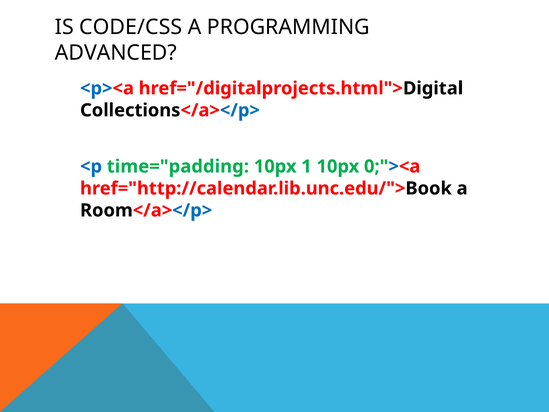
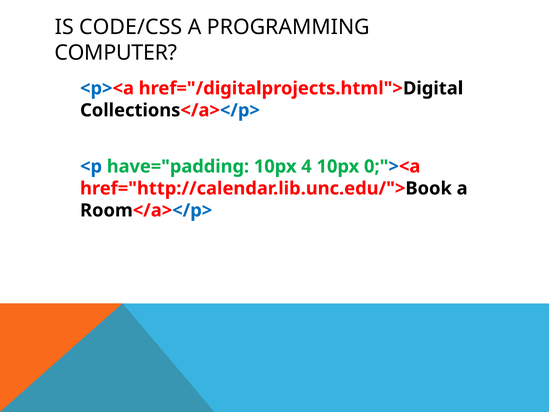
ADVANCED: ADVANCED -> COMPUTER
time="padding: time="padding -> have="padding
1: 1 -> 4
